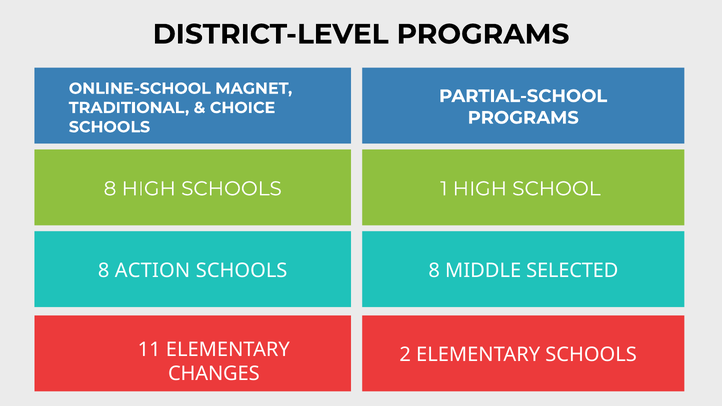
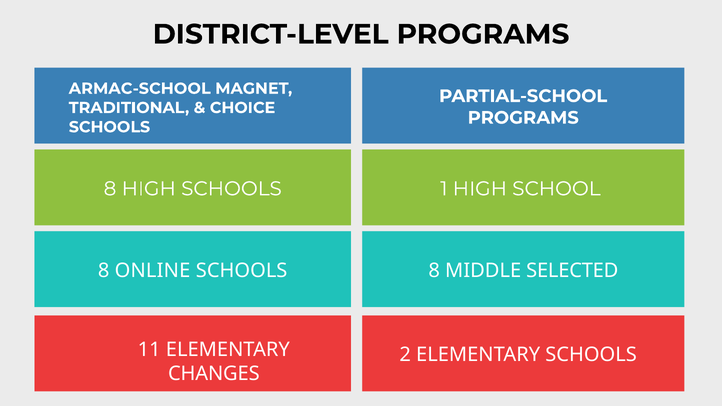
ONLINE-SCHOOL: ONLINE-SCHOOL -> ARMAC-SCHOOL
ACTION: ACTION -> ONLINE
